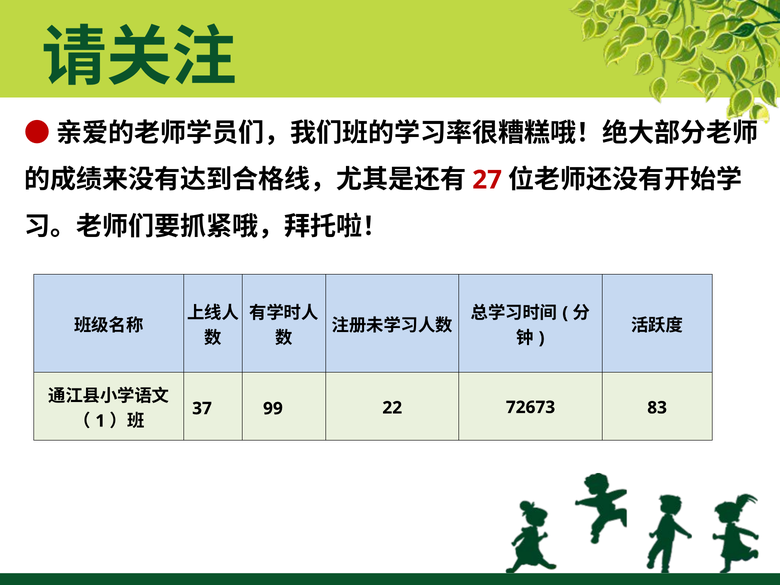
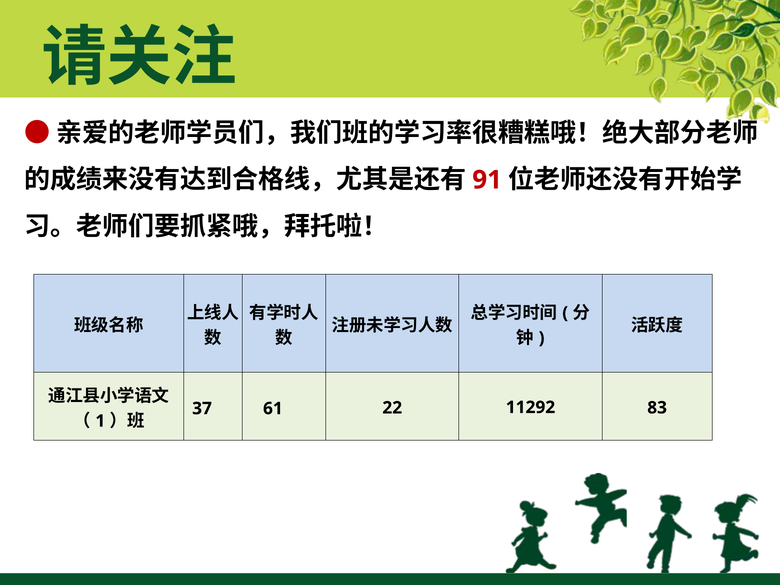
27: 27 -> 91
99: 99 -> 61
72673: 72673 -> 11292
